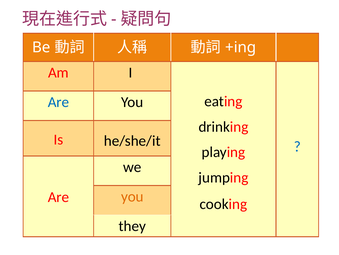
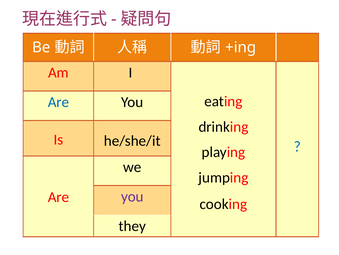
you at (132, 196) colour: orange -> purple
